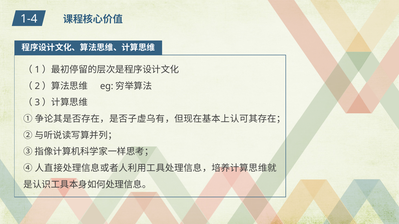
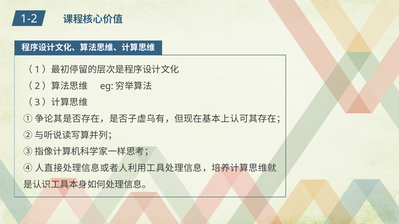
1-4: 1-4 -> 1-2
